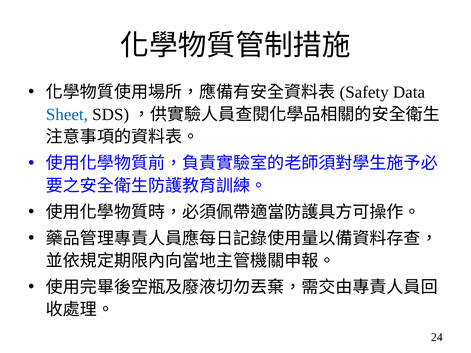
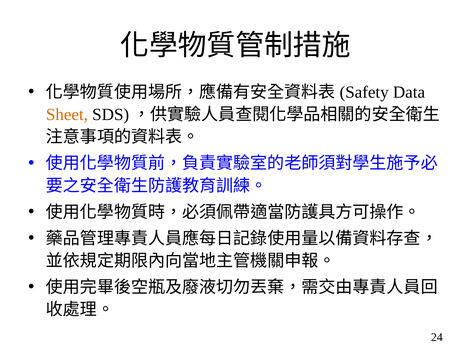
Sheet colour: blue -> orange
